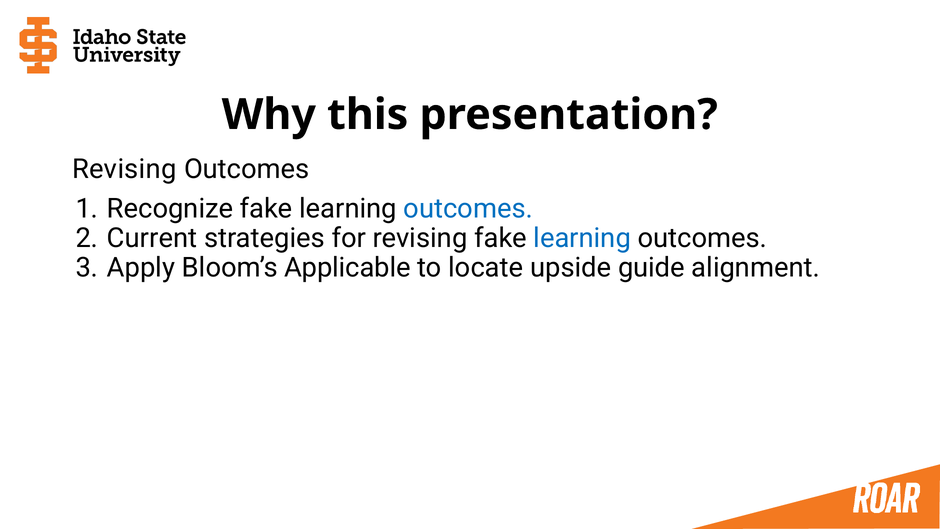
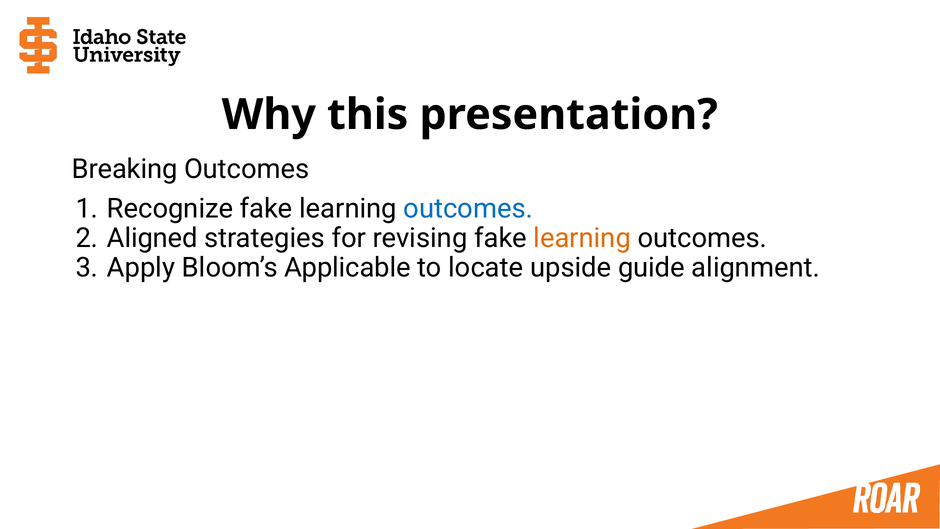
Revising at (124, 169): Revising -> Breaking
Current: Current -> Aligned
learning at (582, 238) colour: blue -> orange
